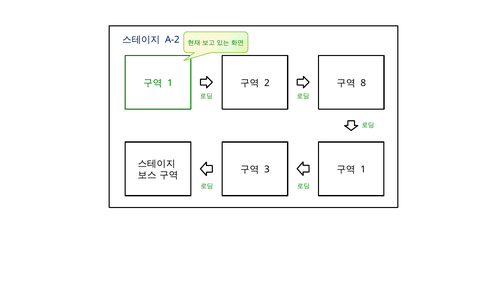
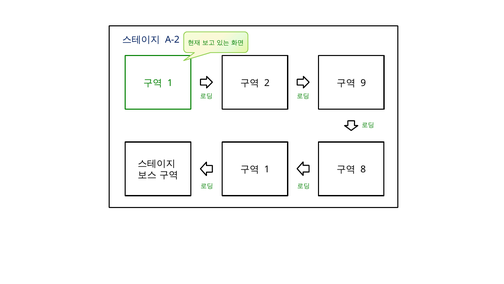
8: 8 -> 9
3 at (267, 169): 3 -> 1
1 at (363, 169): 1 -> 8
